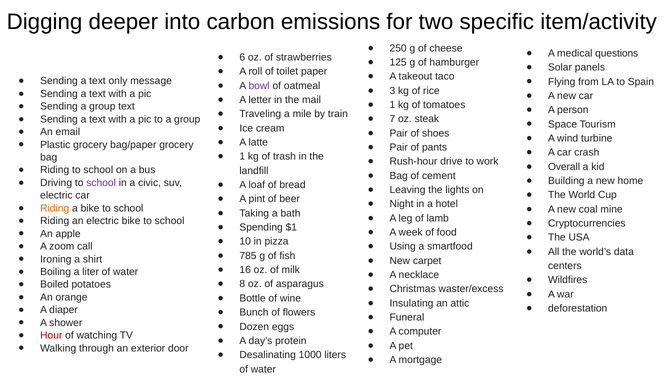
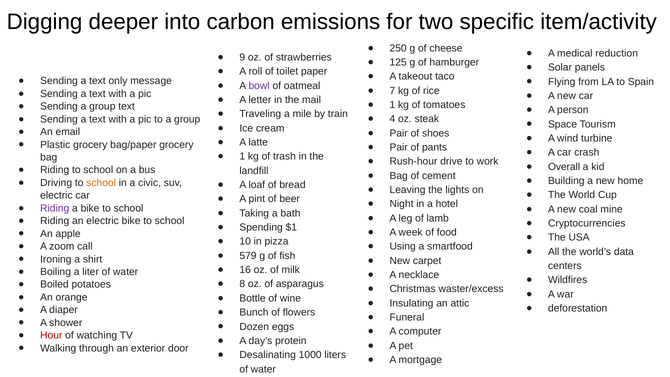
questions: questions -> reduction
6: 6 -> 9
3: 3 -> 7
7: 7 -> 4
school at (101, 183) colour: purple -> orange
Riding at (55, 208) colour: orange -> purple
785: 785 -> 579
